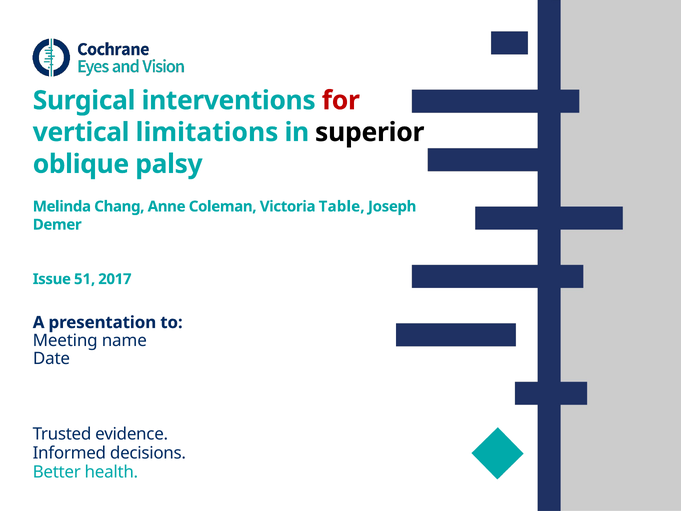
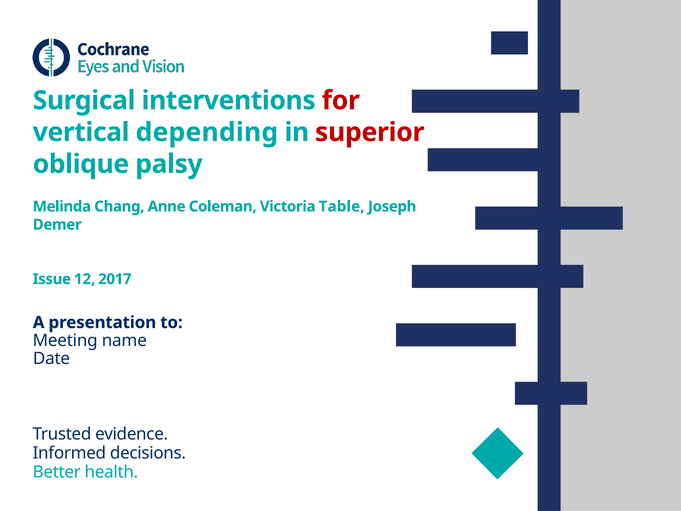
limitations: limitations -> depending
superior colour: black -> red
51: 51 -> 12
